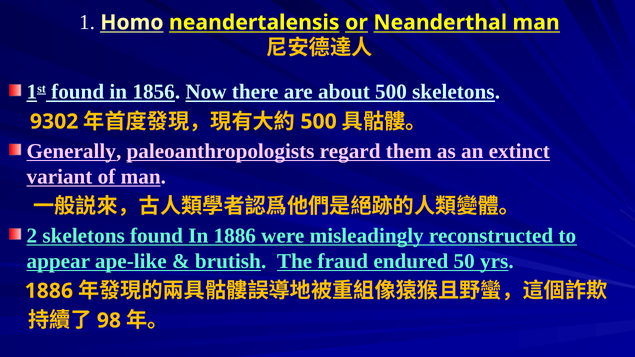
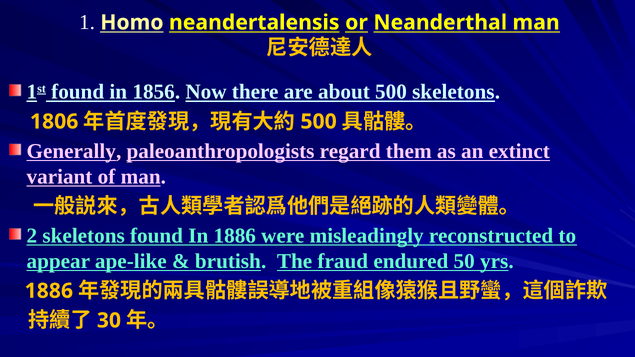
9302: 9302 -> 1806
98: 98 -> 30
